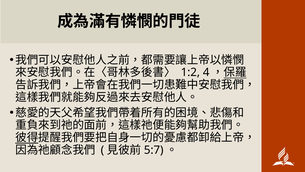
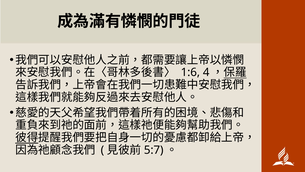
1:2: 1:2 -> 1:6
